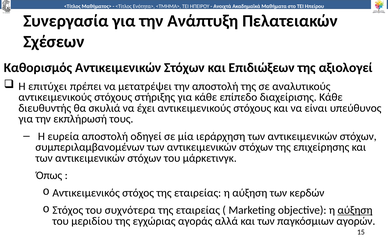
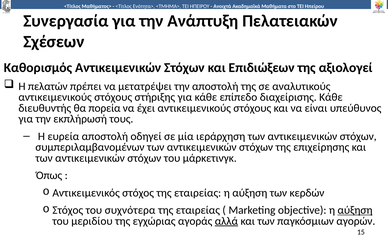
επιτύχει: επιτύχει -> πελατών
σκυλιά: σκυλιά -> πορεία
αλλά underline: none -> present
